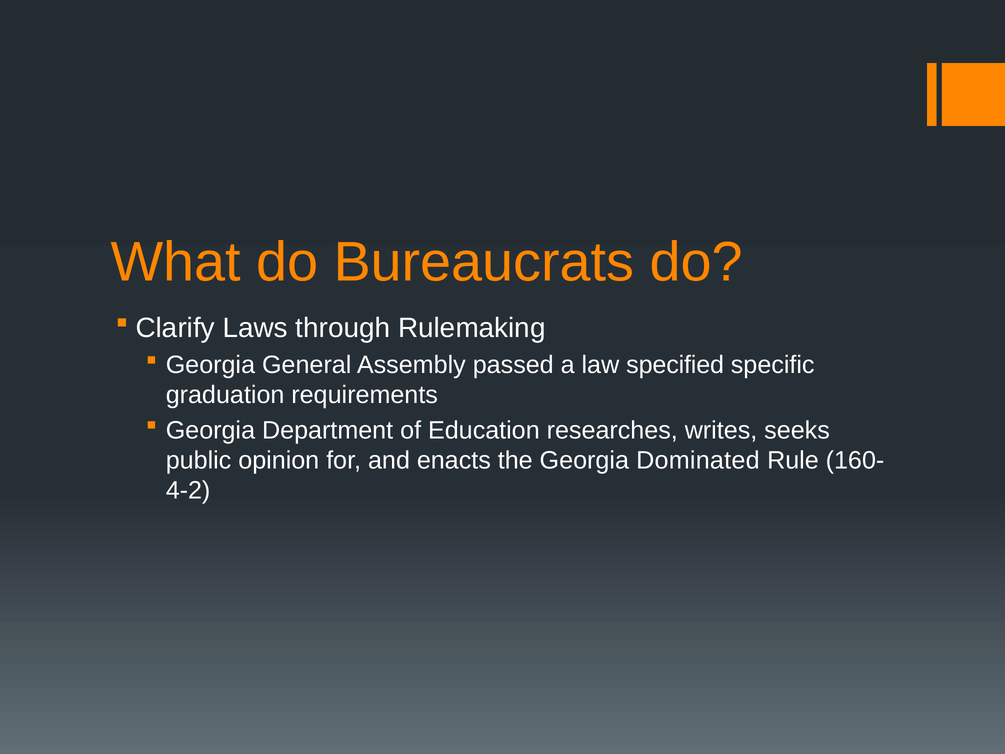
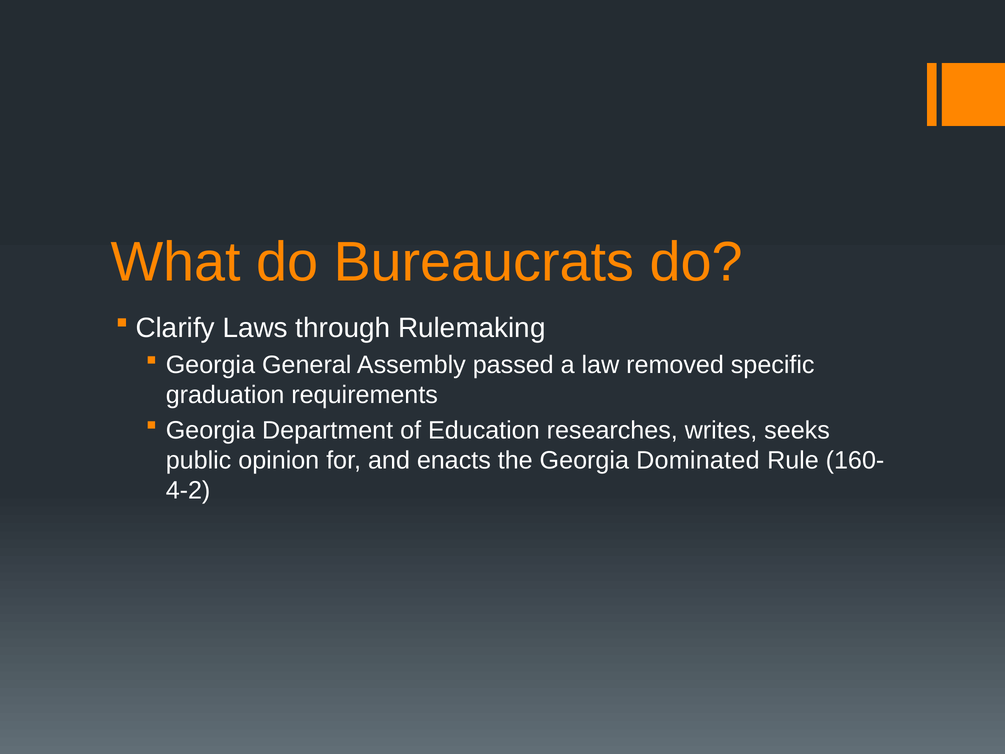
specified: specified -> removed
